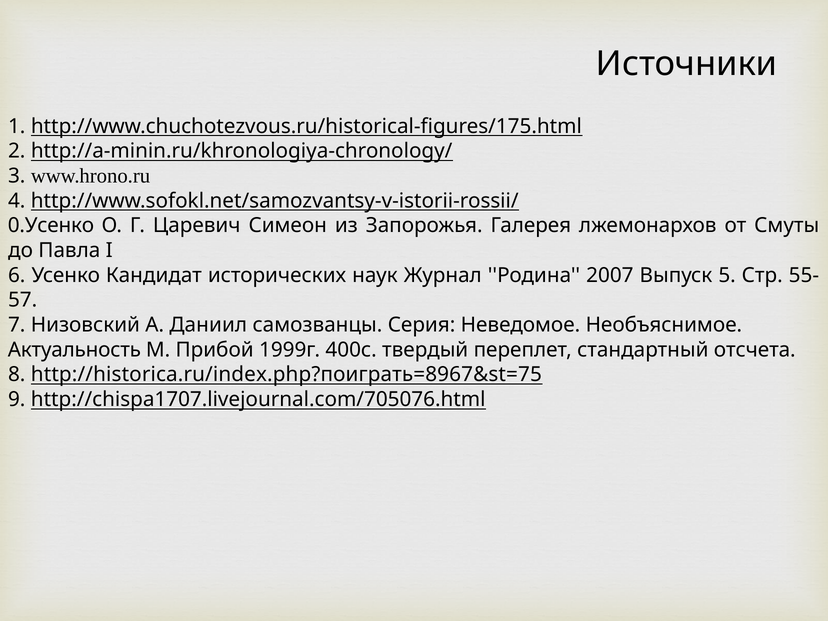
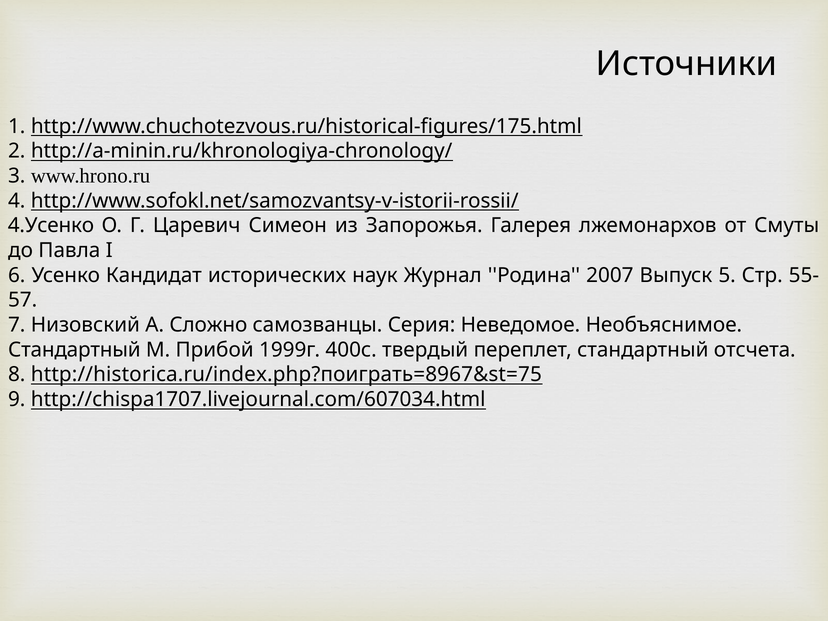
0.Усенко: 0.Усенко -> 4.Усенко
Даниил: Даниил -> Сложно
Актуальность at (74, 350): Актуальность -> Стандартный
http://chispa1707.livejournal.com/705076.html: http://chispa1707.livejournal.com/705076.html -> http://chispa1707.livejournal.com/607034.html
